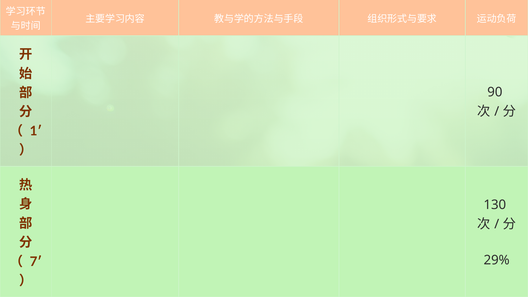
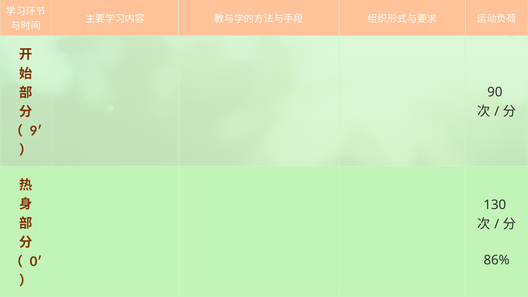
1′: 1′ -> 9′
29%: 29% -> 86%
7′: 7′ -> 0′
